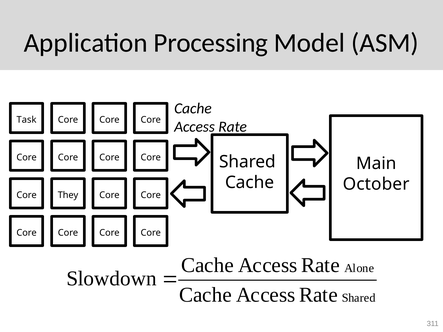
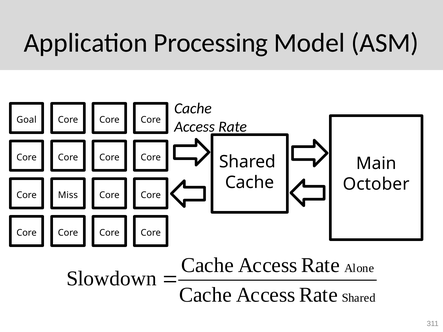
Task: Task -> Goal
They: They -> Miss
